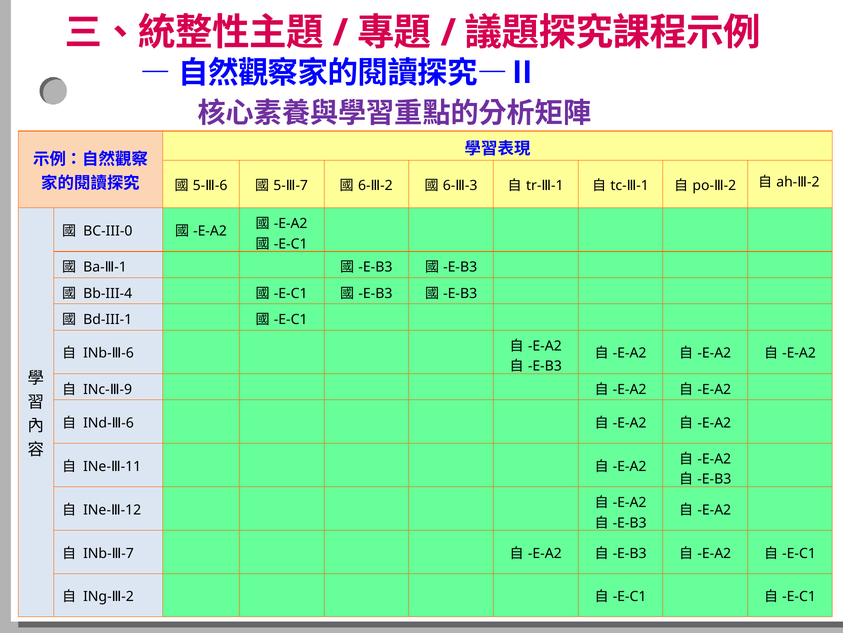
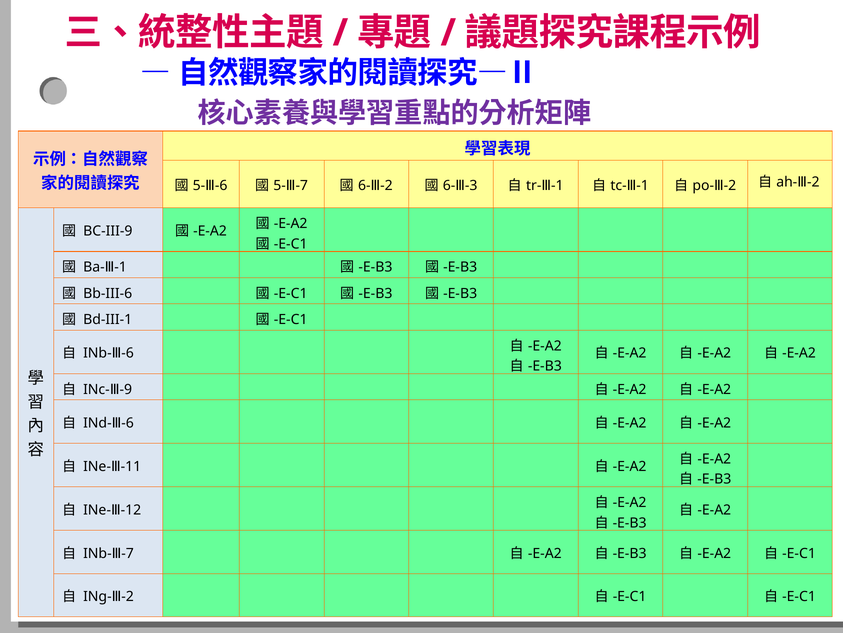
BC-III-0: BC-III-0 -> BC-III-9
Bb-III-4: Bb-III-4 -> Bb-III-6
